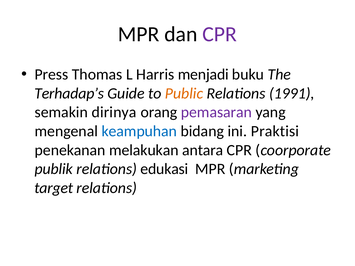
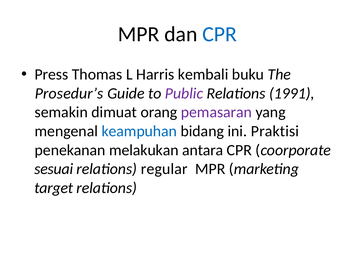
CPR at (220, 34) colour: purple -> blue
menjadi: menjadi -> kembali
Terhadap’s: Terhadap’s -> Prosedur’s
Public colour: orange -> purple
dirinya: dirinya -> dimuat
publik: publik -> sesuai
edukasi: edukasi -> regular
